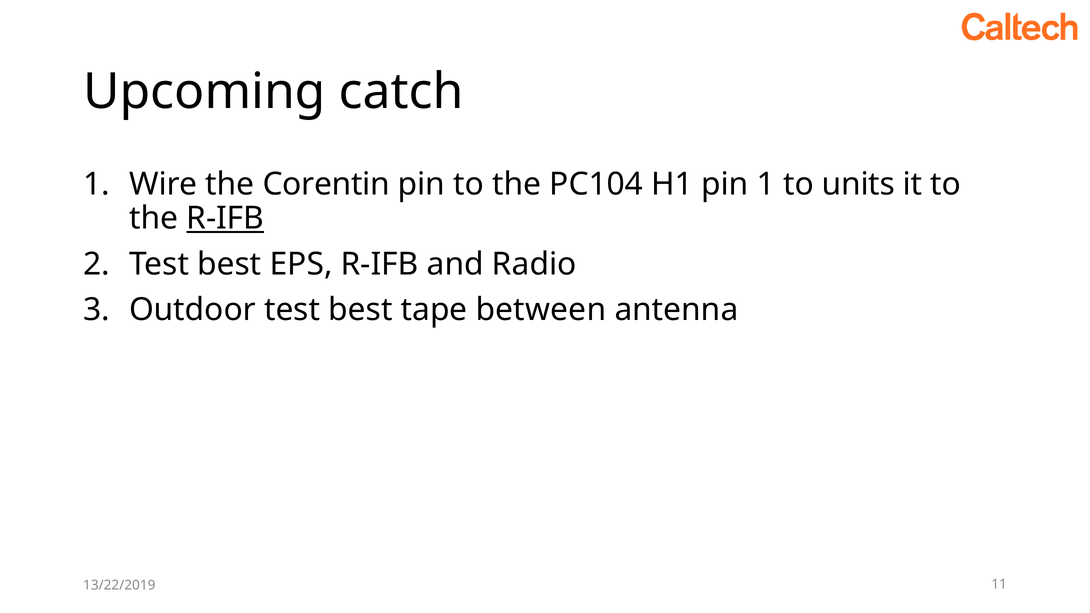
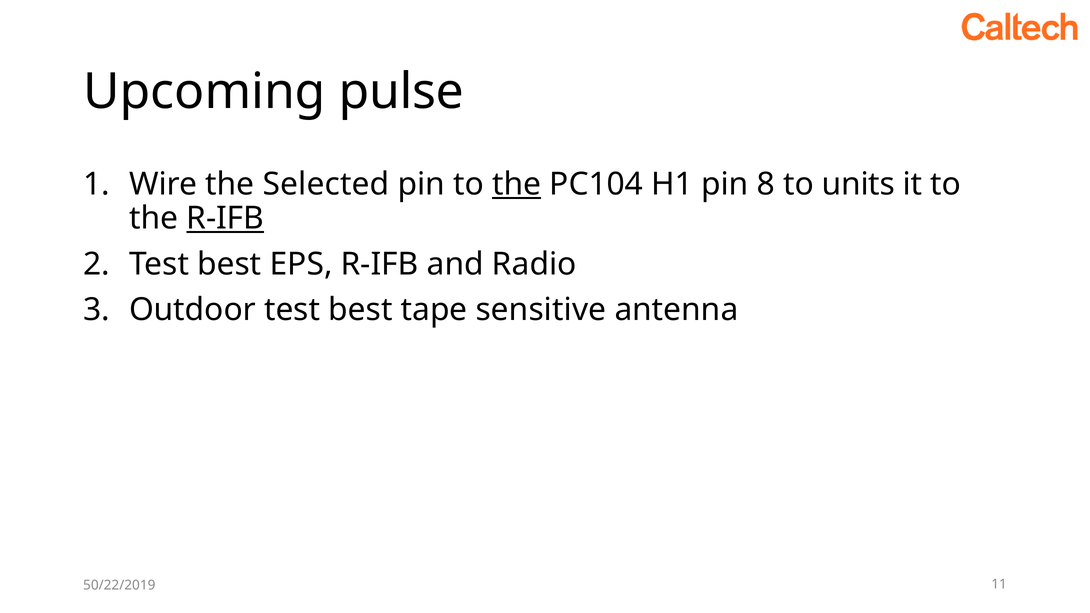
catch: catch -> pulse
Corentin: Corentin -> Selected
the at (517, 184) underline: none -> present
pin 1: 1 -> 8
between: between -> sensitive
13/22/2019: 13/22/2019 -> 50/22/2019
